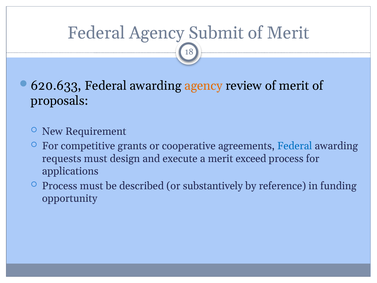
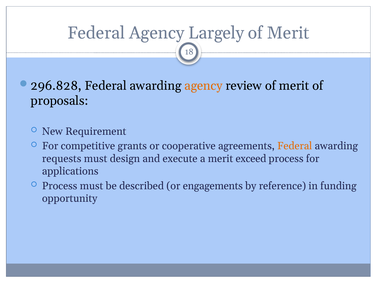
Submit: Submit -> Largely
620.633: 620.633 -> 296.828
Federal at (295, 146) colour: blue -> orange
substantively: substantively -> engagements
